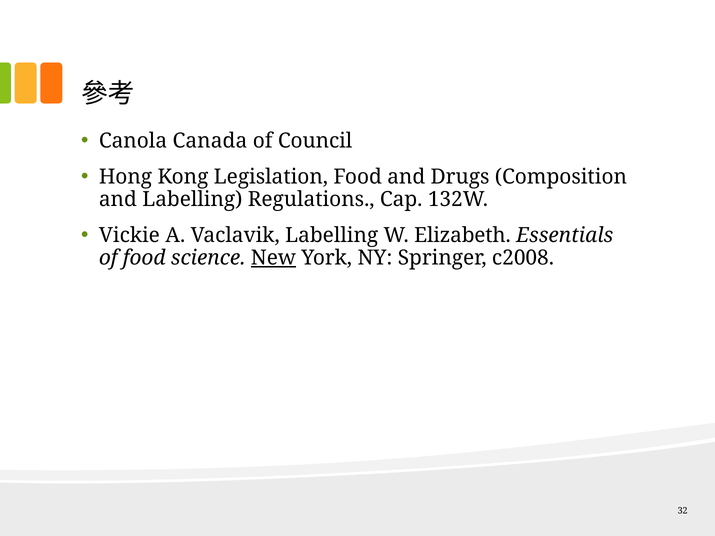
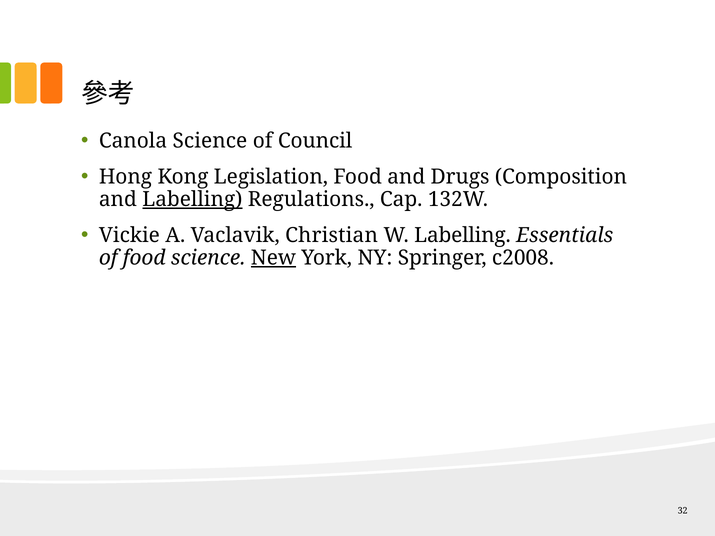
Canola Canada: Canada -> Science
Labelling at (192, 199) underline: none -> present
Vaclavik Labelling: Labelling -> Christian
W Elizabeth: Elizabeth -> Labelling
